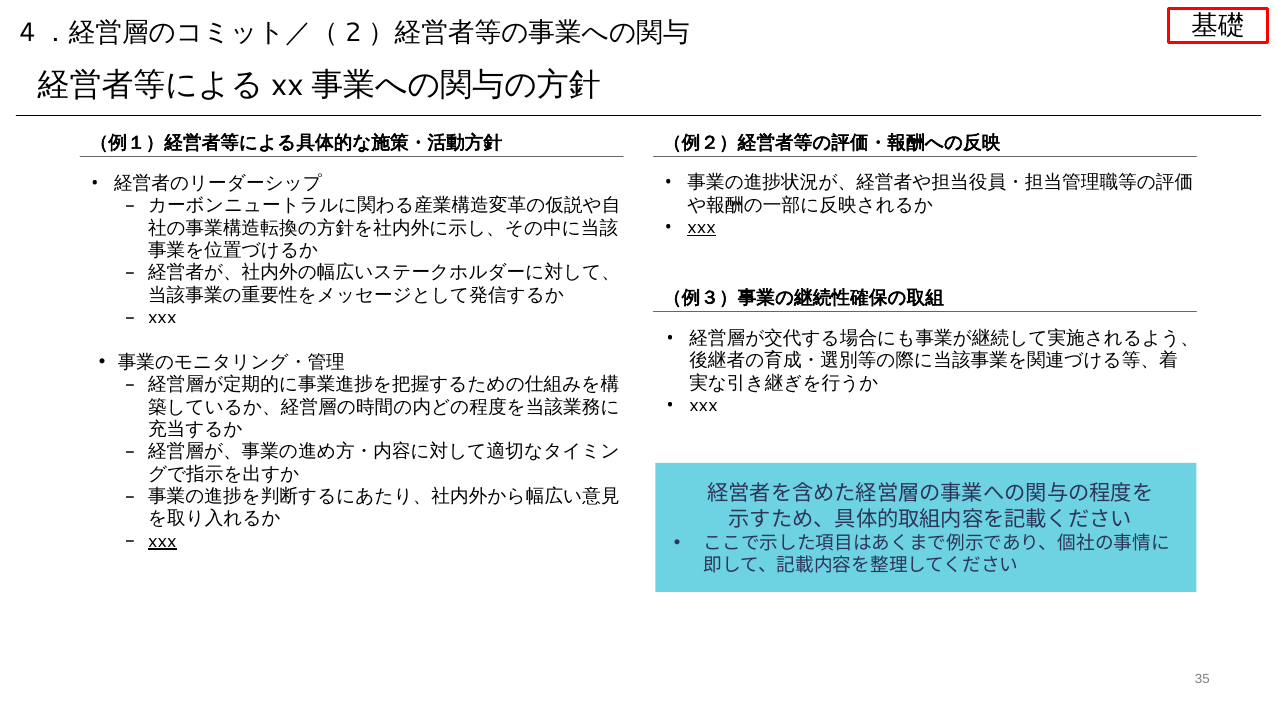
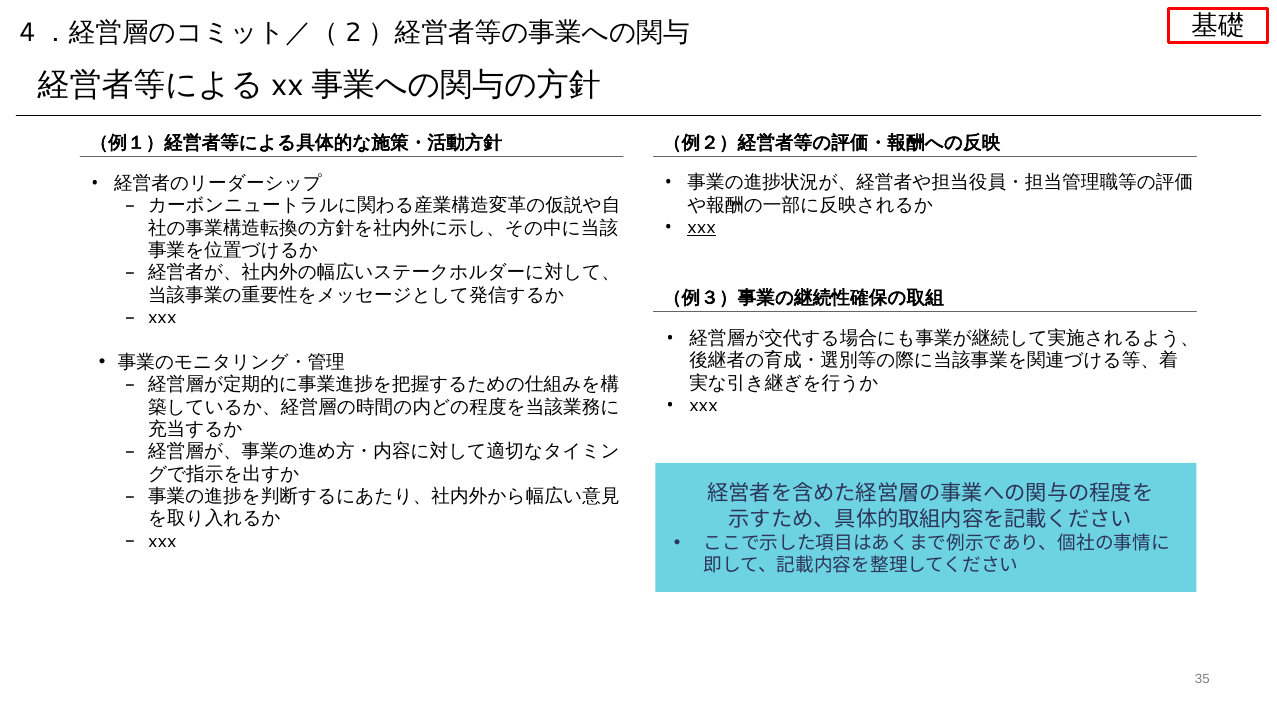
xxx at (162, 541) underline: present -> none
